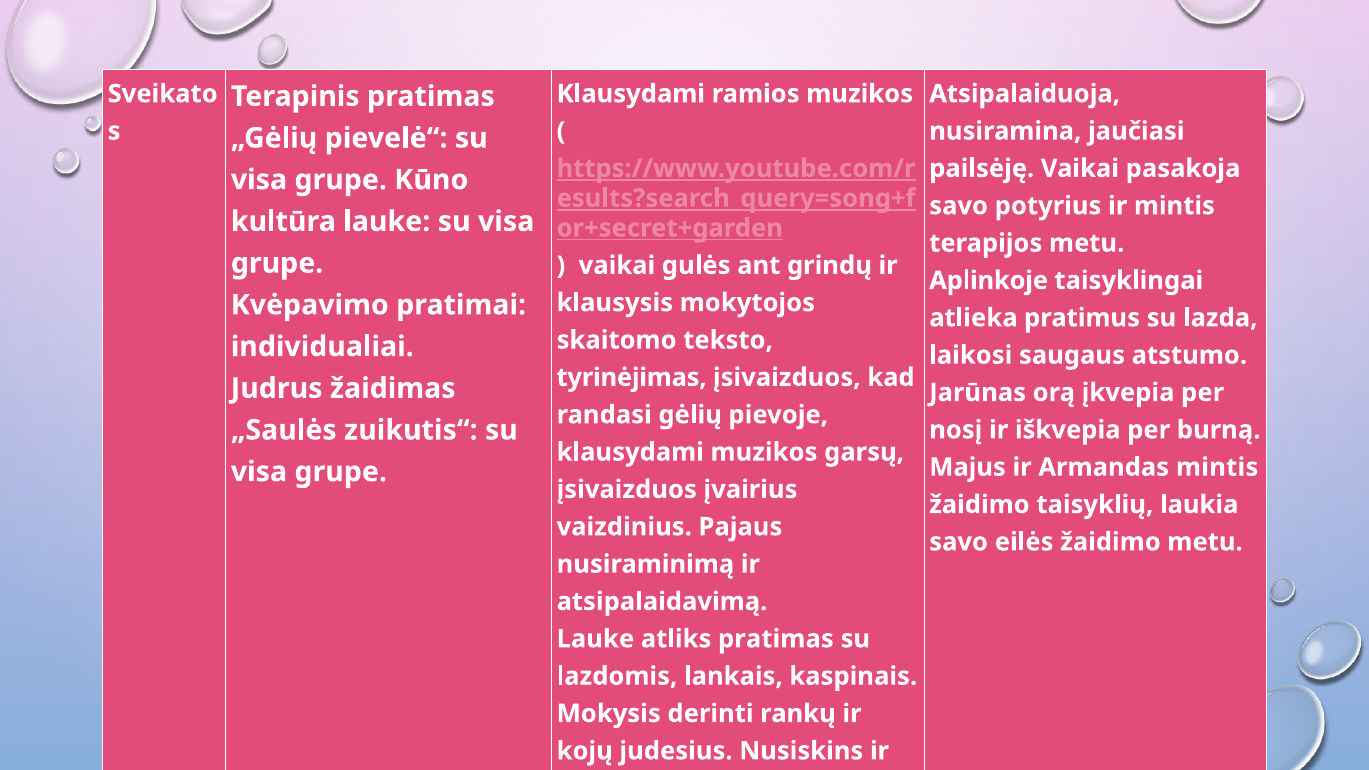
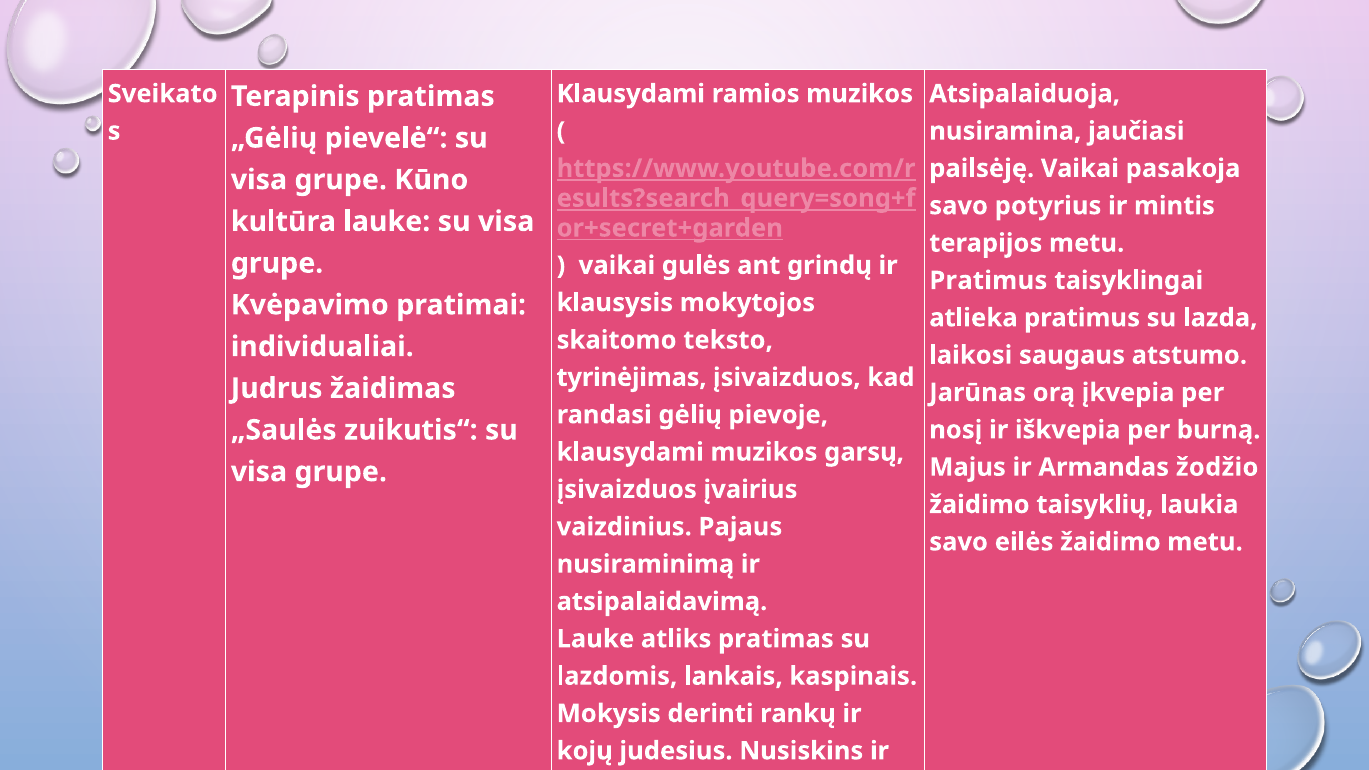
Aplinkoje at (989, 281): Aplinkoje -> Pratimus
Armandas mintis: mintis -> žodžio
